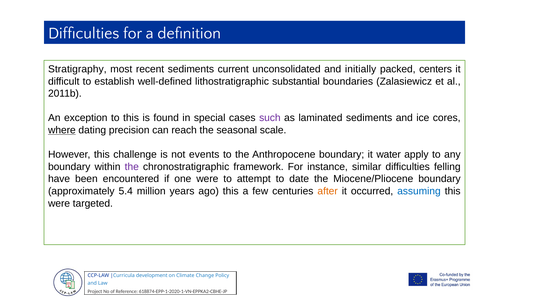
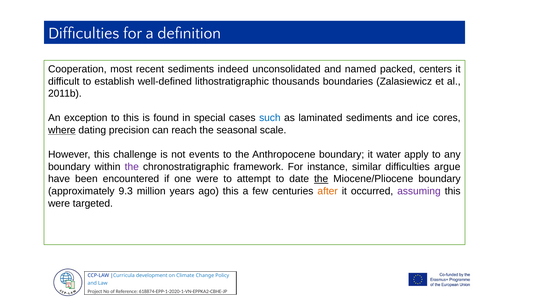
Stratigraphy: Stratigraphy -> Cooperation
current: current -> indeed
initially: initially -> named
substantial: substantial -> thousands
such colour: purple -> blue
felling: felling -> argue
the at (321, 179) underline: none -> present
5.4: 5.4 -> 9.3
assuming colour: blue -> purple
